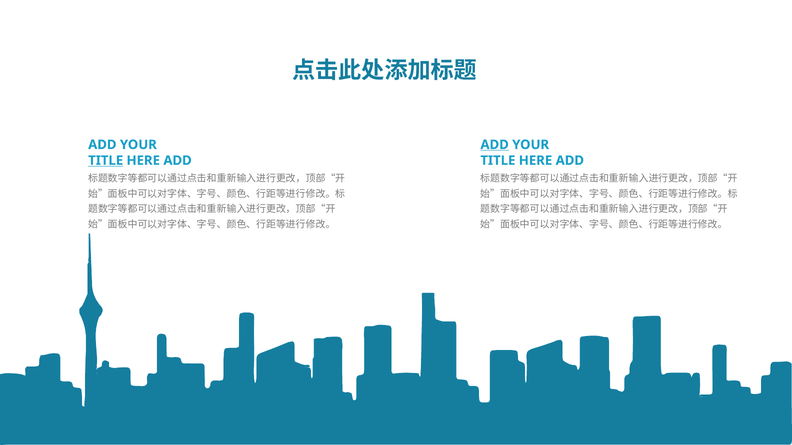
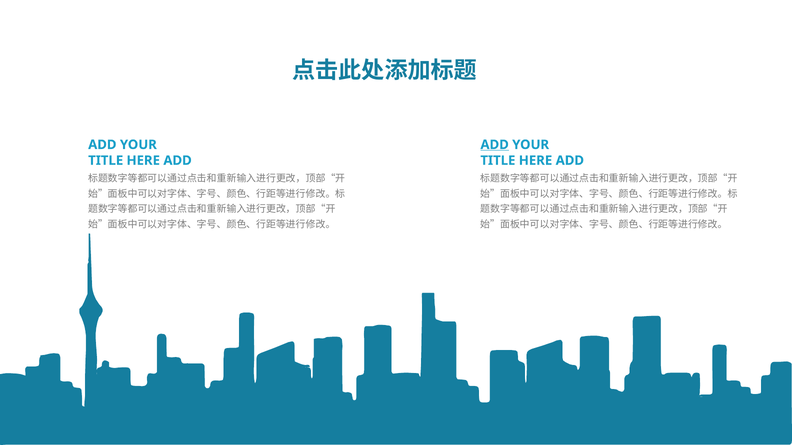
TITLE at (106, 161) underline: present -> none
